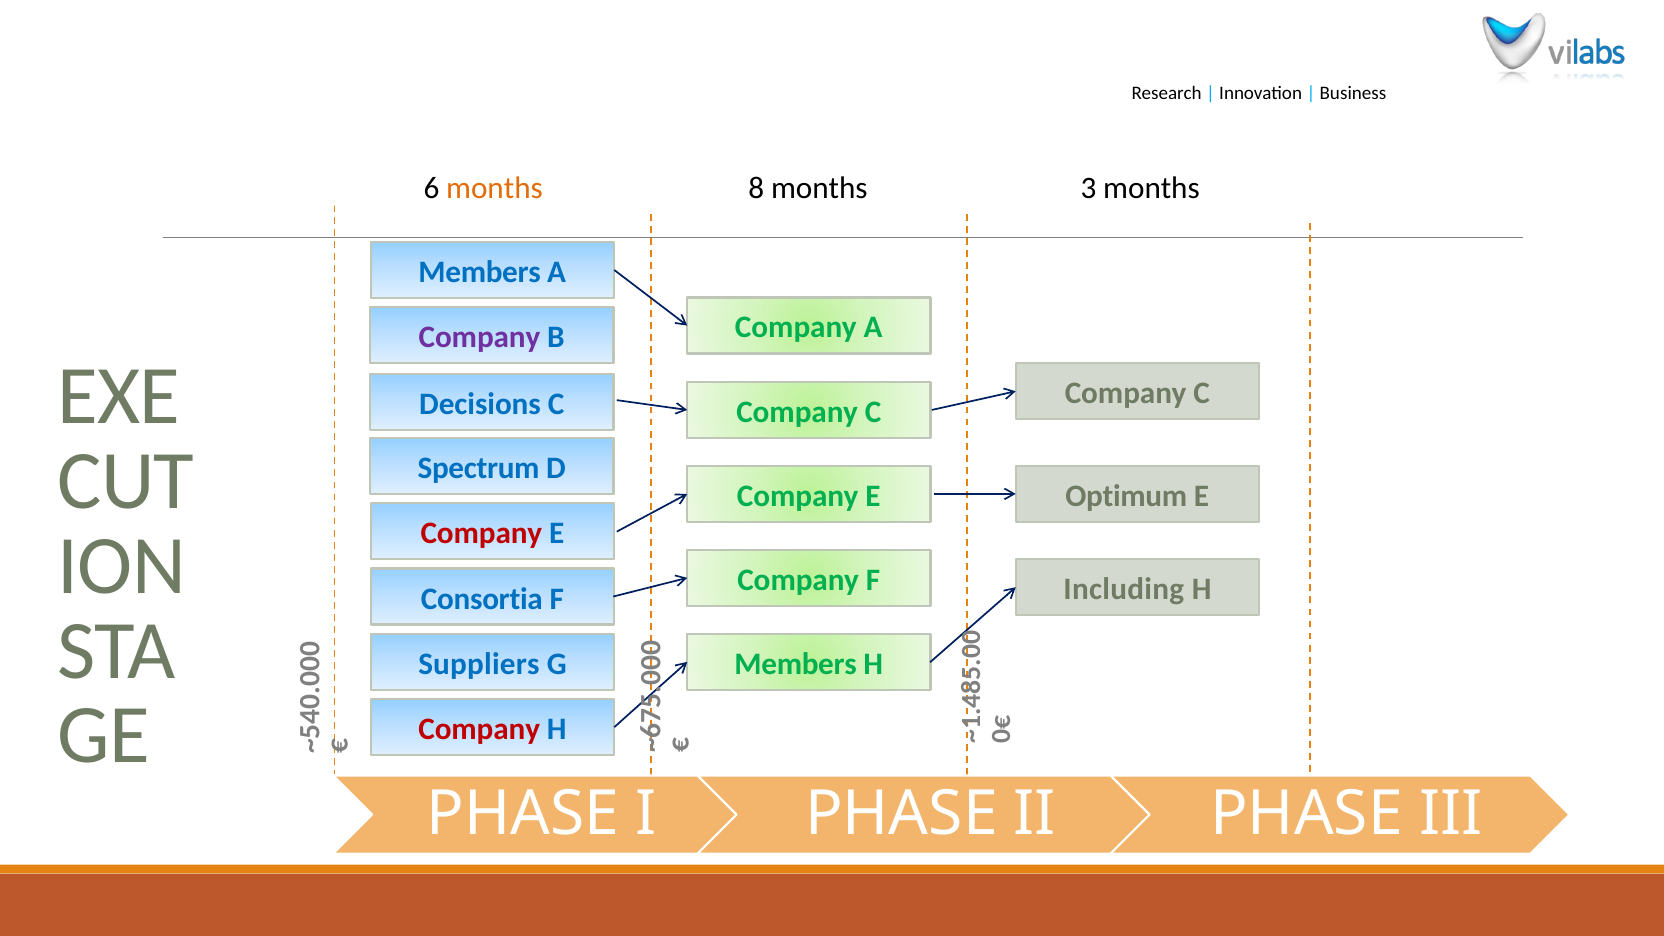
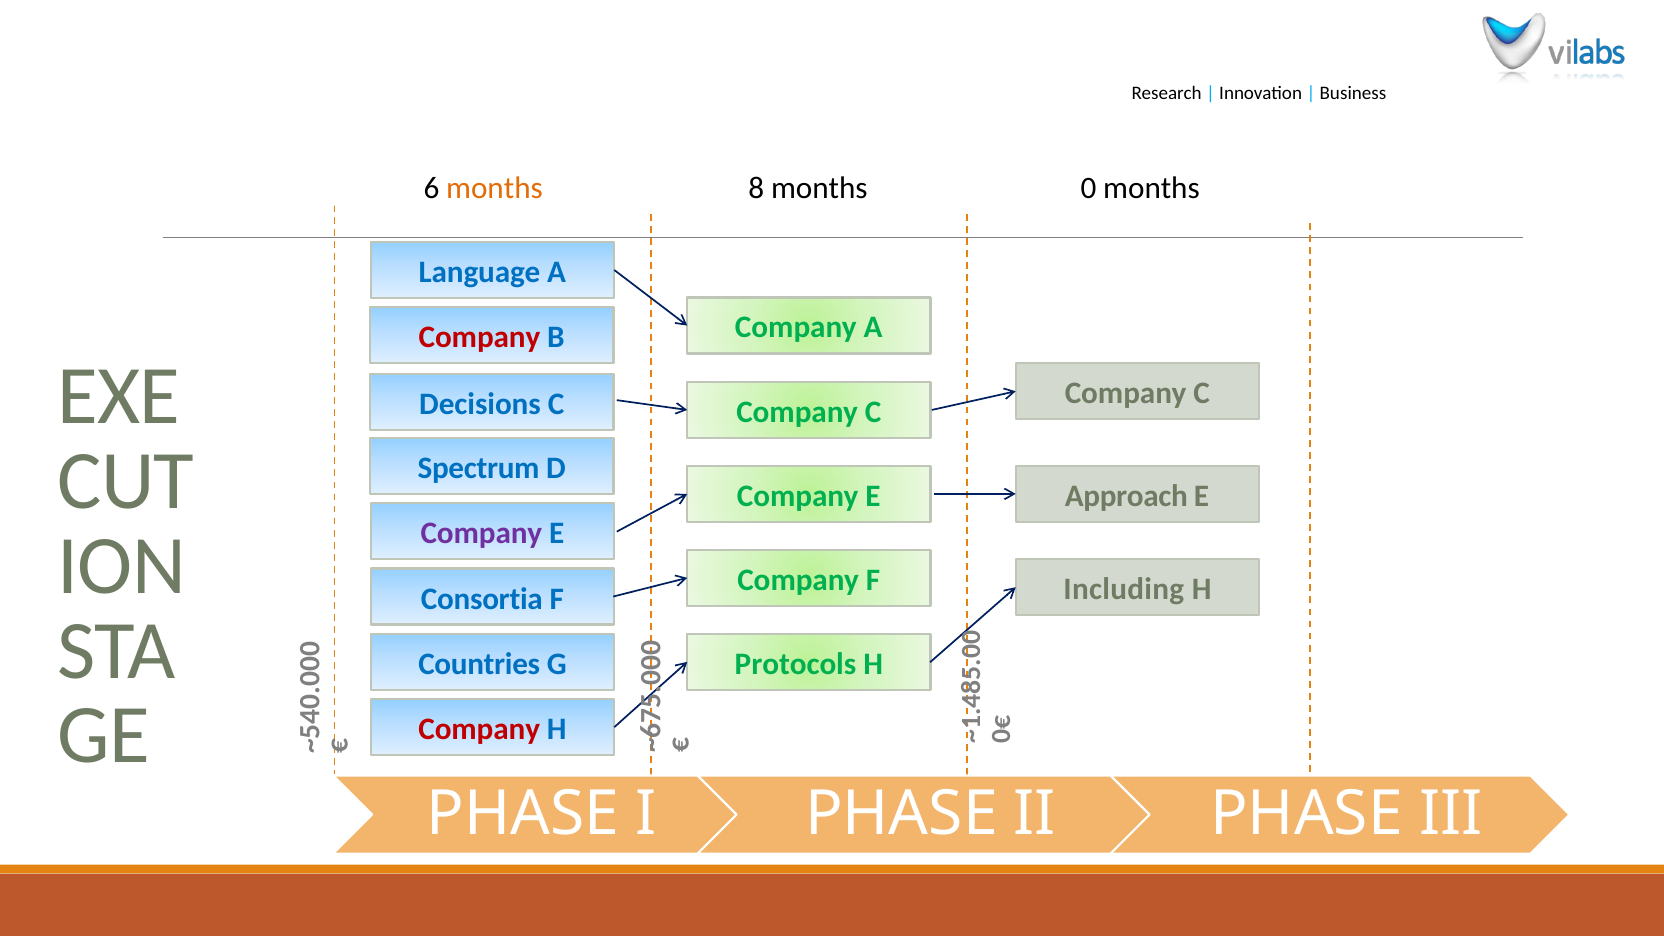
months 3: 3 -> 0
Members at (480, 272): Members -> Language
Company at (479, 337) colour: purple -> red
Optimum: Optimum -> Approach
Company at (481, 533) colour: red -> purple
Suppliers: Suppliers -> Countries
Members at (796, 664): Members -> Protocols
